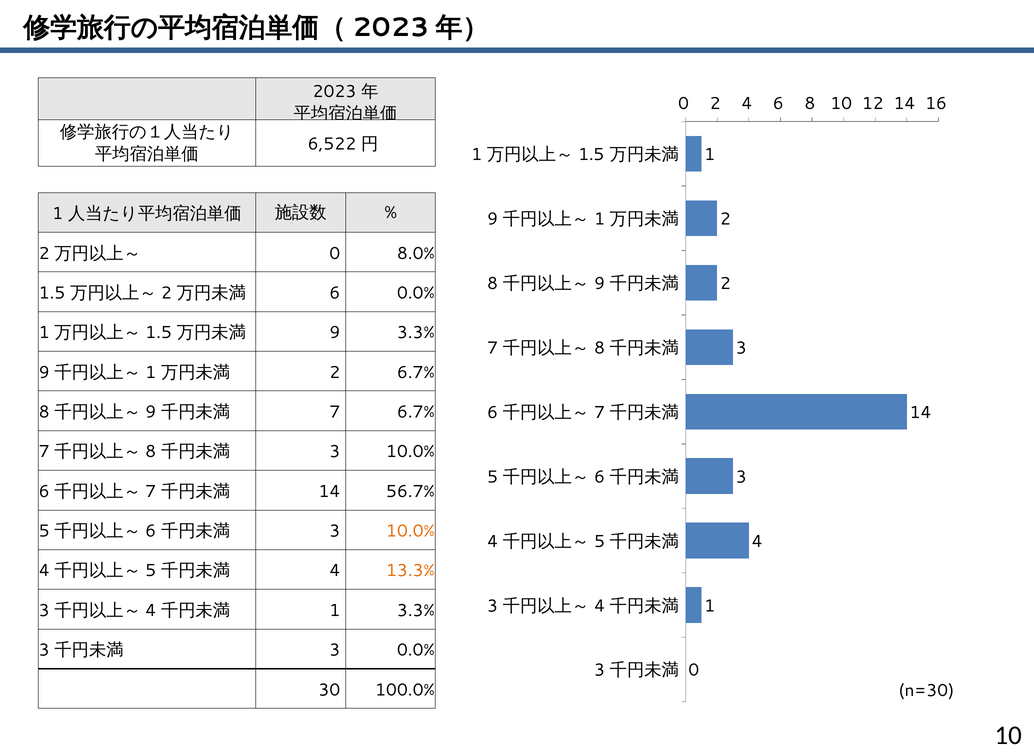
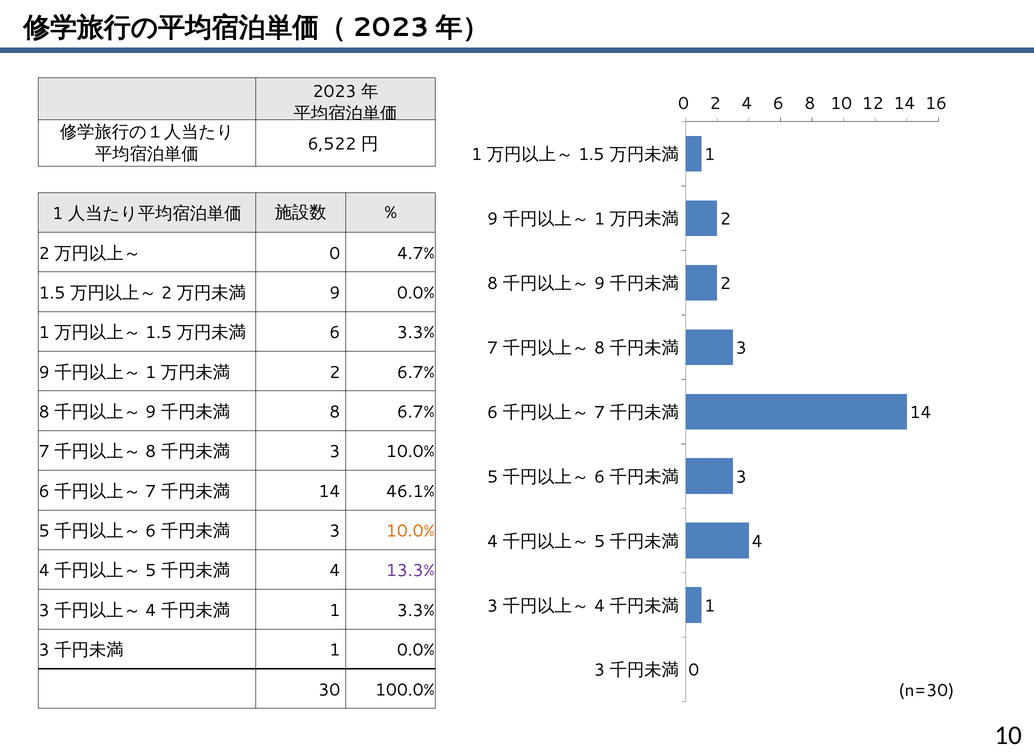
8.0%: 8.0% -> 4.7%
6 at (335, 293): 6 -> 9
9 at (335, 333): 9 -> 6
7 at (335, 412): 7 -> 8
56.7%: 56.7% -> 46.1%
13.3% colour: orange -> purple
3 at (335, 650): 3 -> 1
